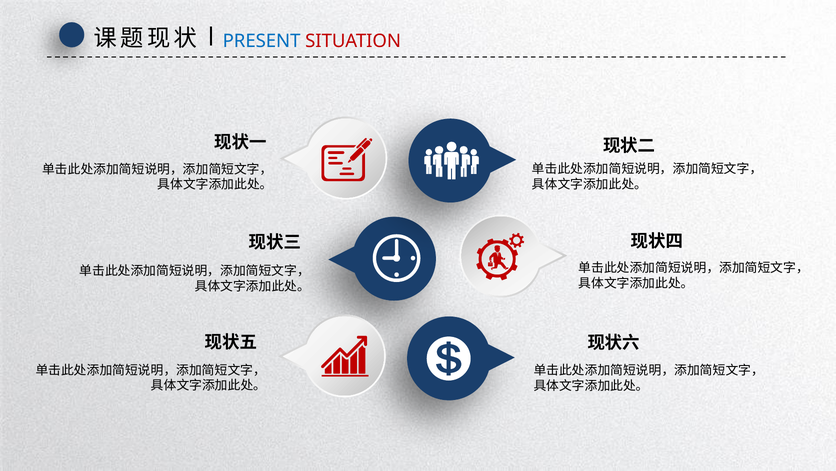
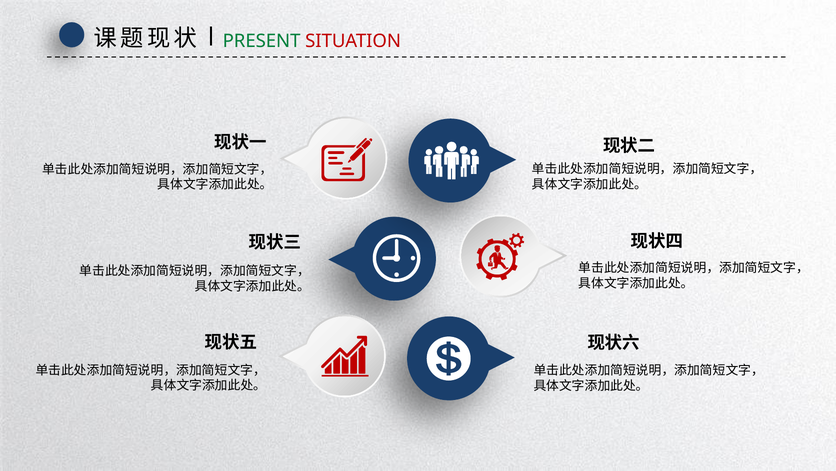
PRESENT colour: blue -> green
